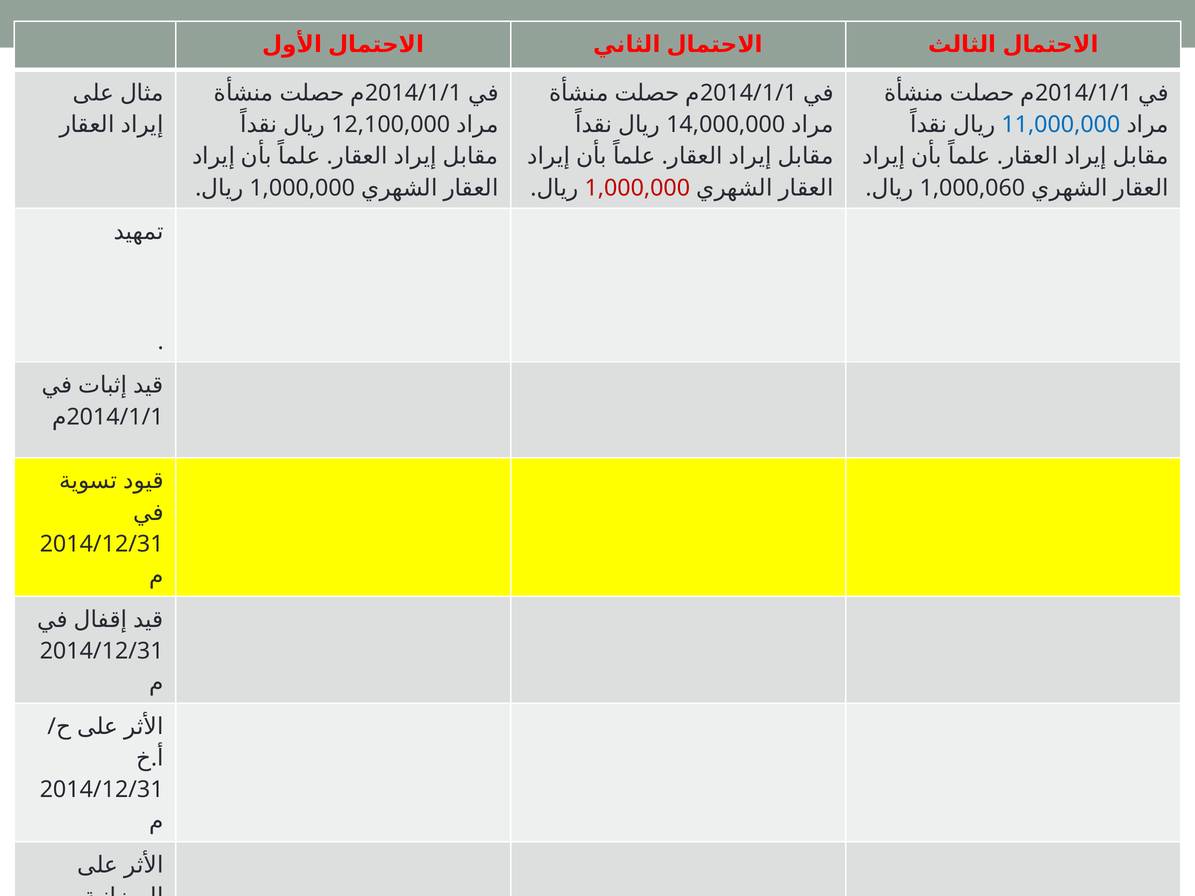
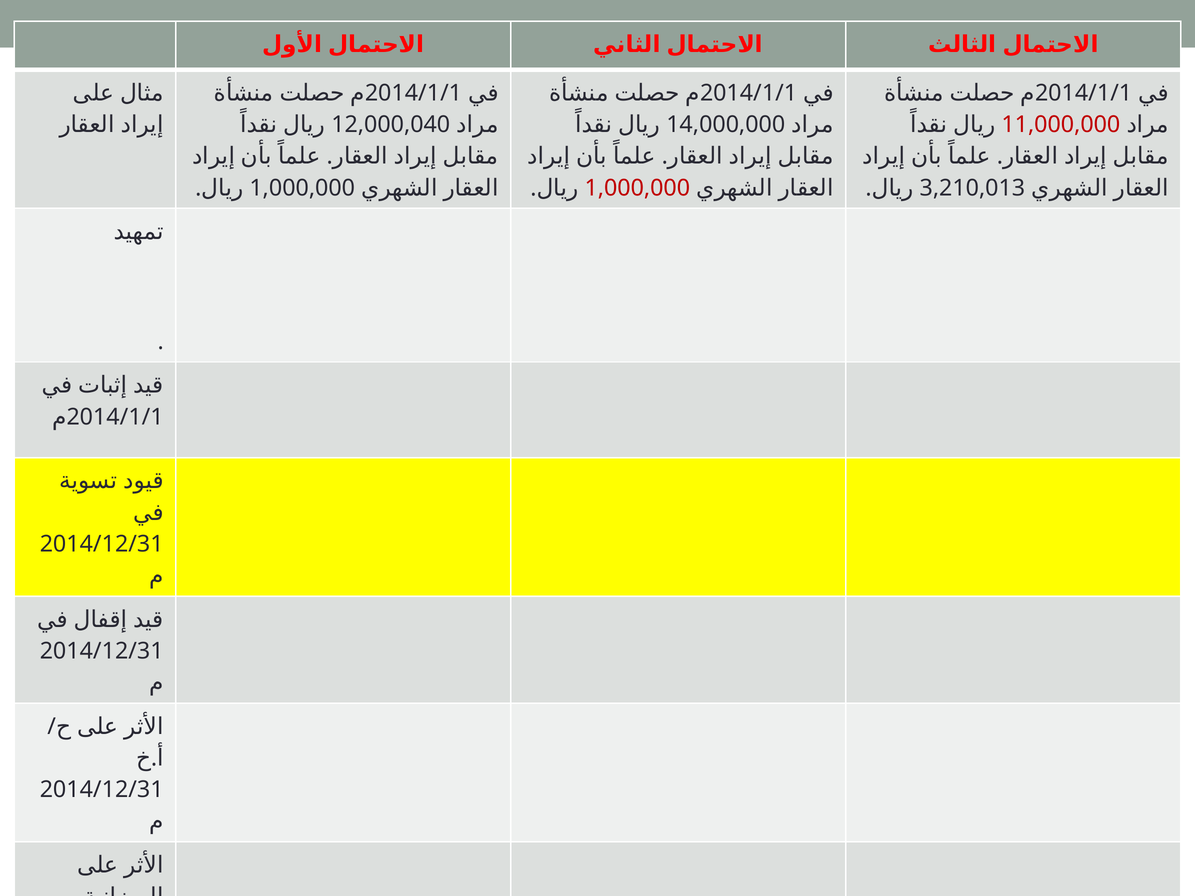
12,100,000: 12,100,000 -> 12,000,040
11,000,000 colour: blue -> red
1,000,060: 1,000,060 -> 3,210,013
